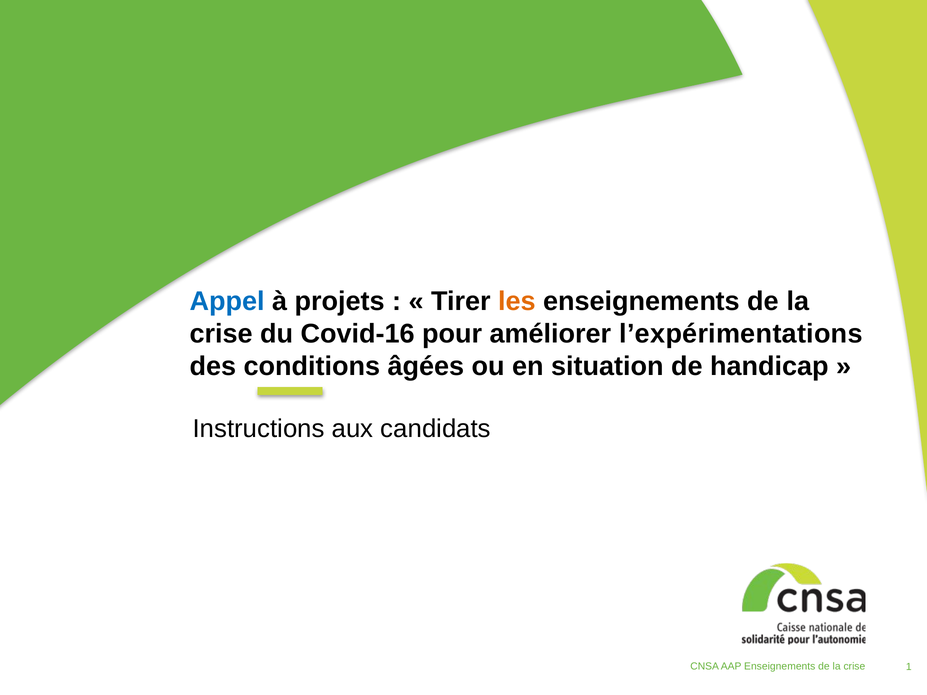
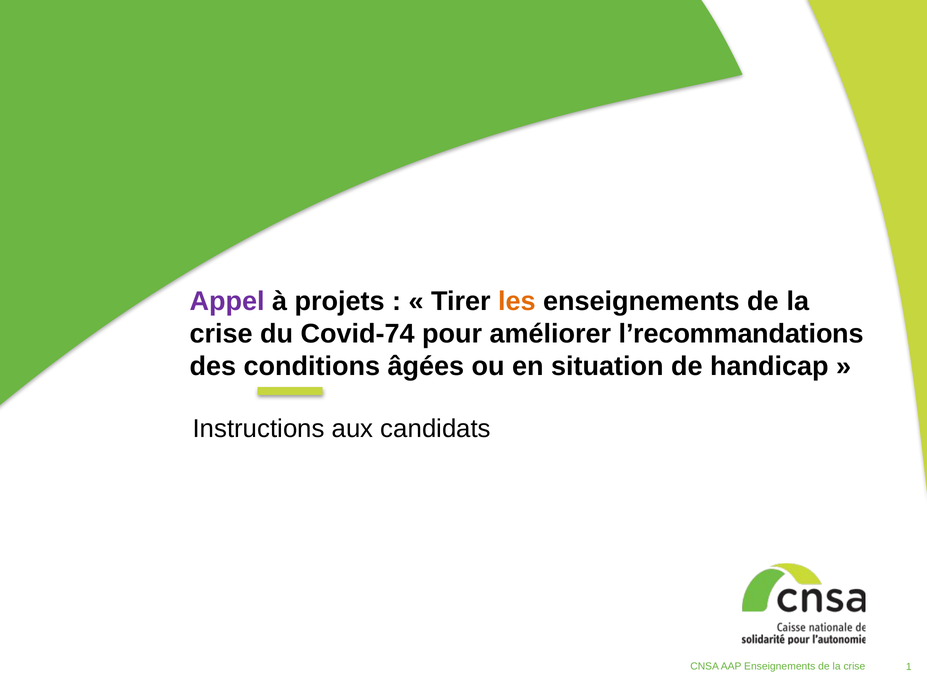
Appel colour: blue -> purple
Covid-16: Covid-16 -> Covid-74
l’expérimentations: l’expérimentations -> l’recommandations
